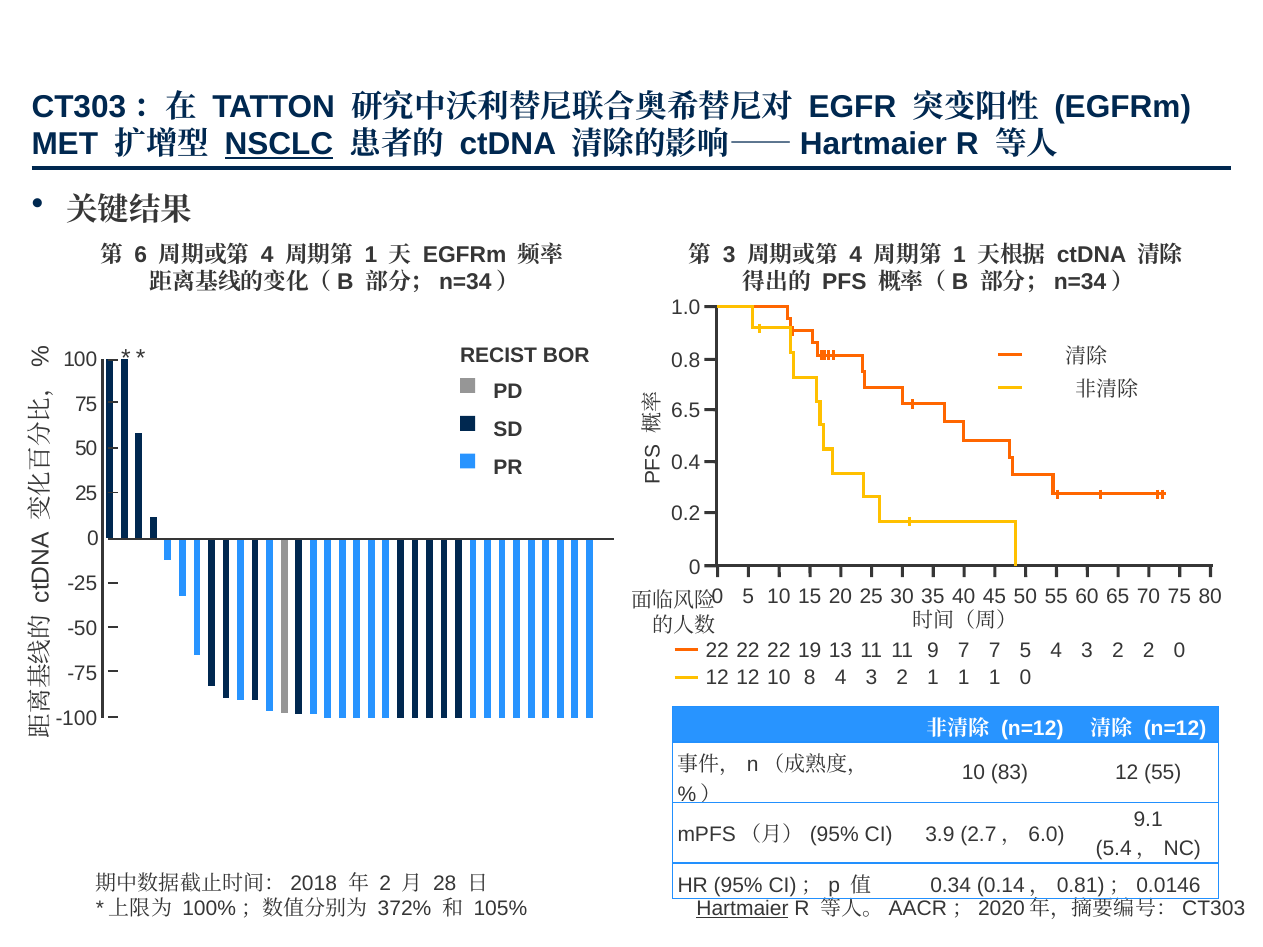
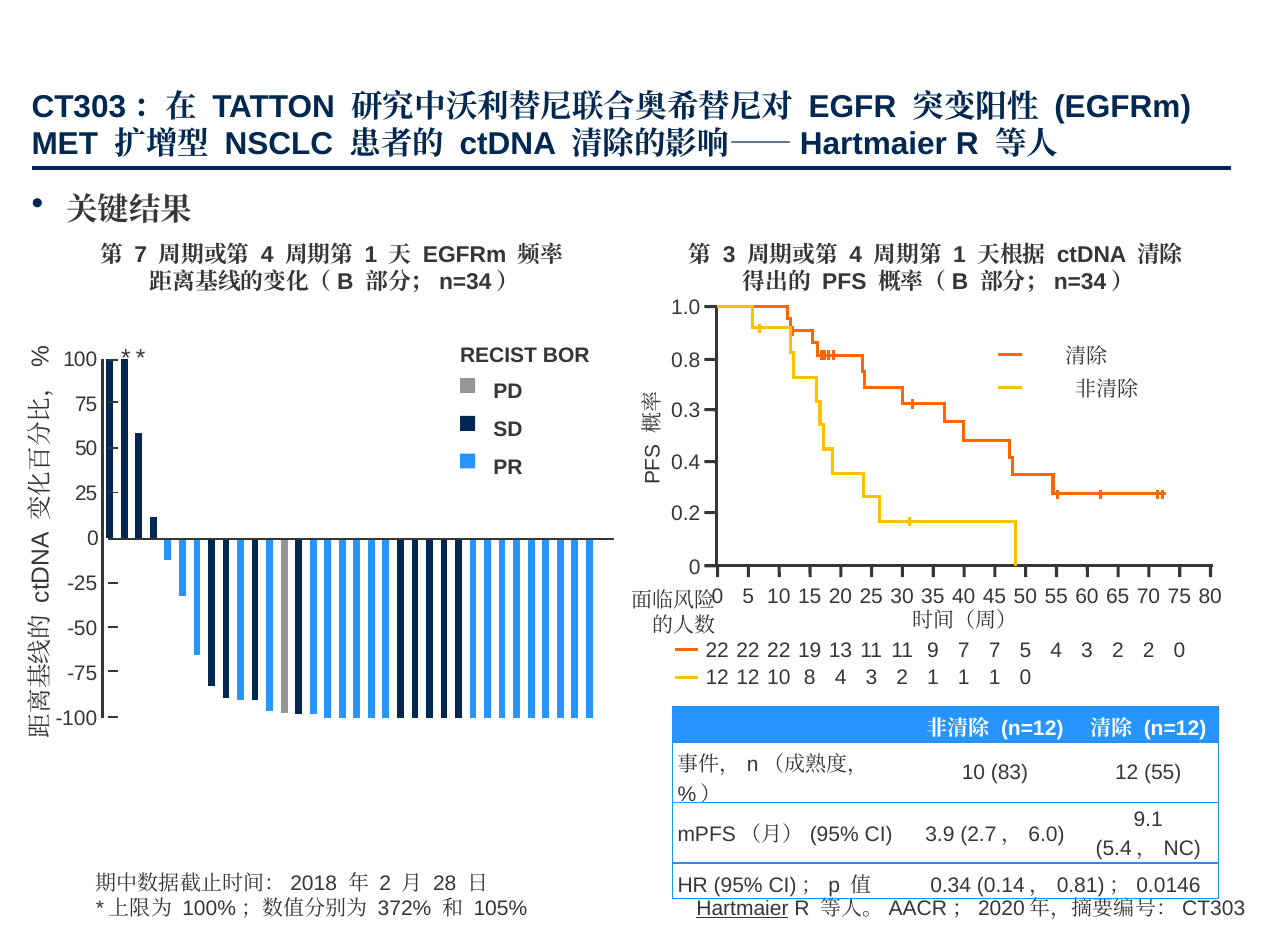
NSCLC underline: present -> none
6 at (141, 255): 6 -> 7
6.5: 6.5 -> 0.3
